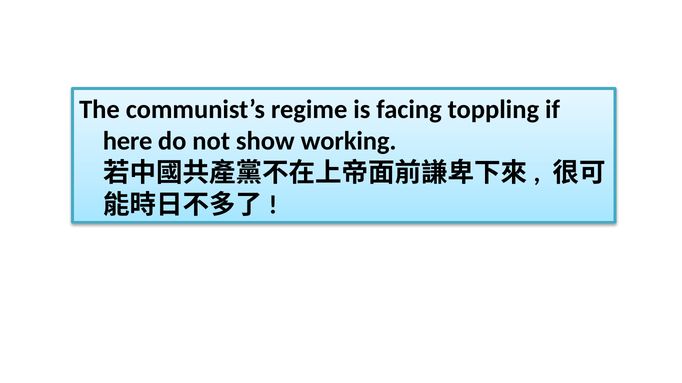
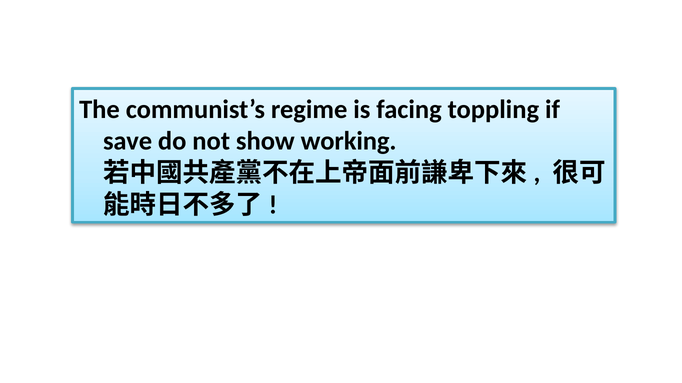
here: here -> save
